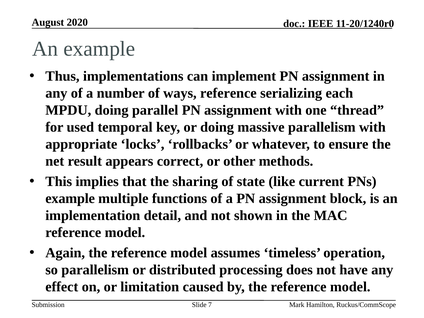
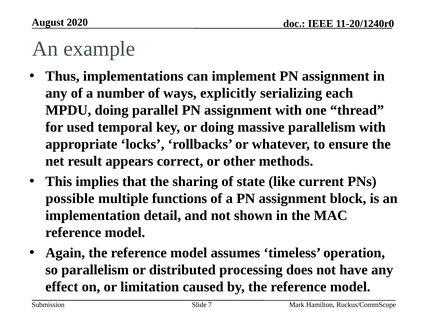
ways reference: reference -> explicitly
example at (70, 198): example -> possible
